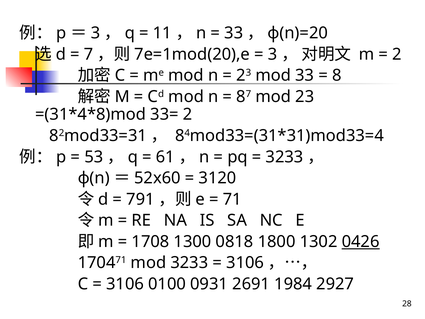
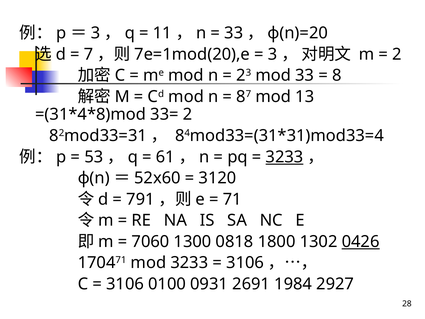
mod 23: 23 -> 13
3233 at (285, 157) underline: none -> present
1708: 1708 -> 7060
